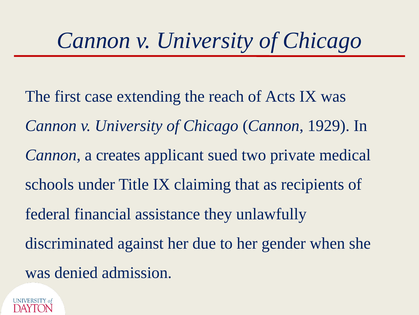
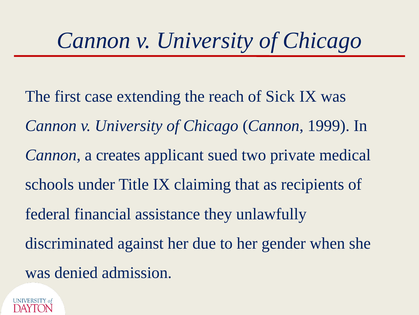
Acts: Acts -> Sick
1929: 1929 -> 1999
